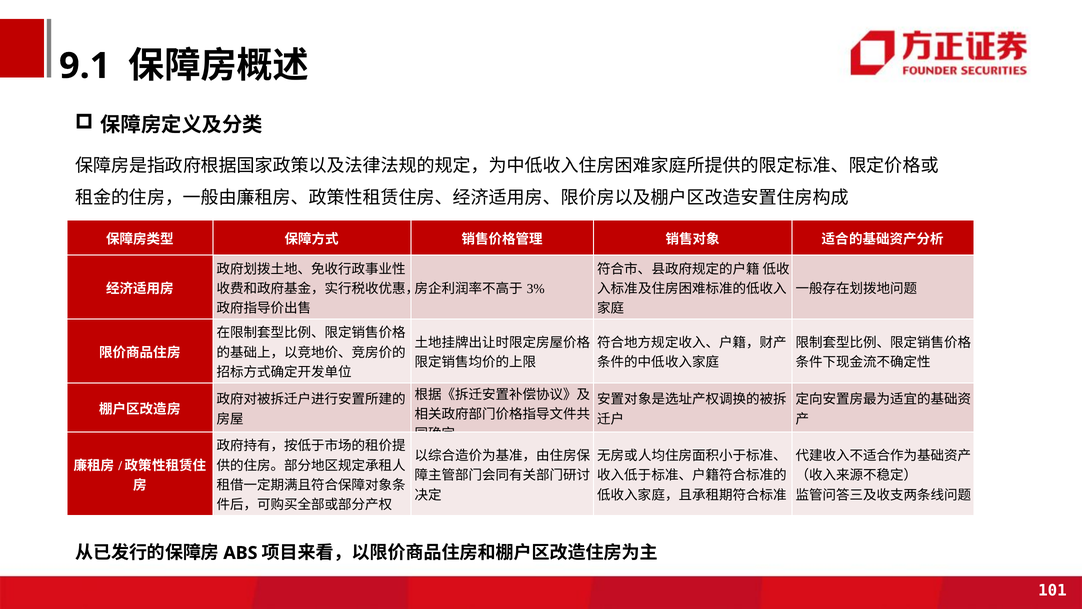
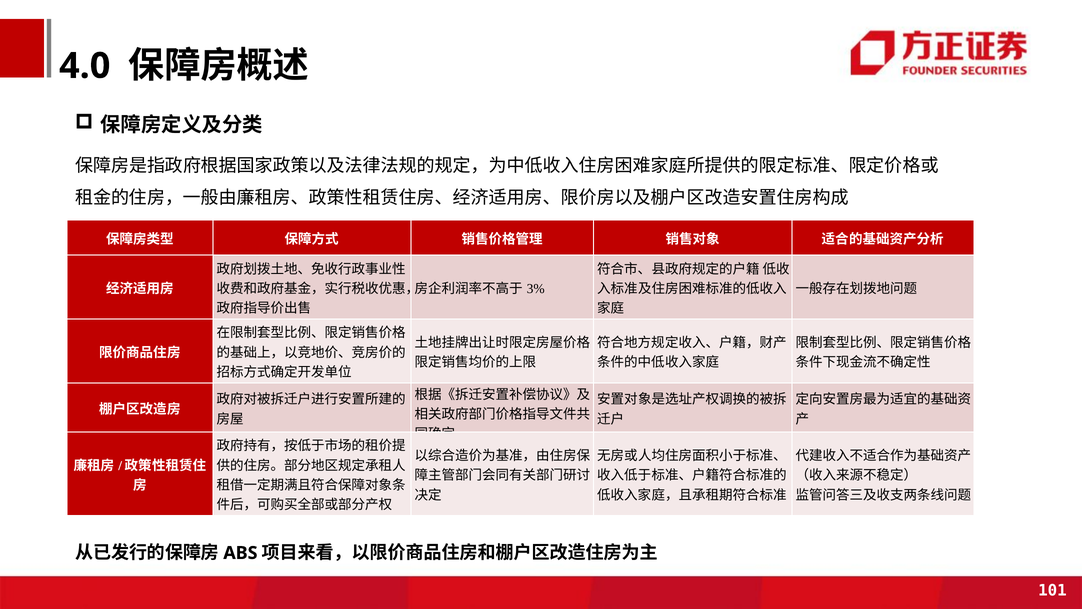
9.1: 9.1 -> 4.0
